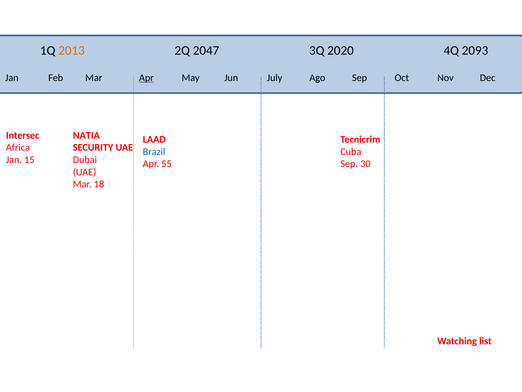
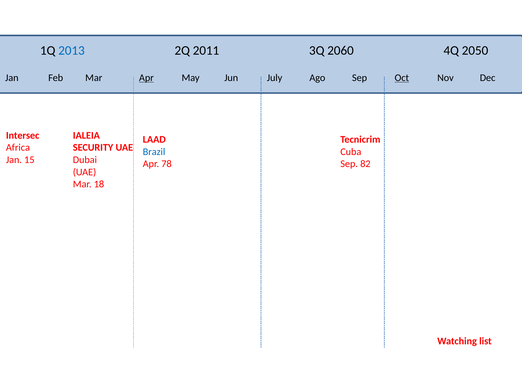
2013 colour: orange -> blue
2047: 2047 -> 2011
2020: 2020 -> 2060
2093: 2093 -> 2050
Oct underline: none -> present
NATIA: NATIA -> IALEIA
55: 55 -> 78
30: 30 -> 82
